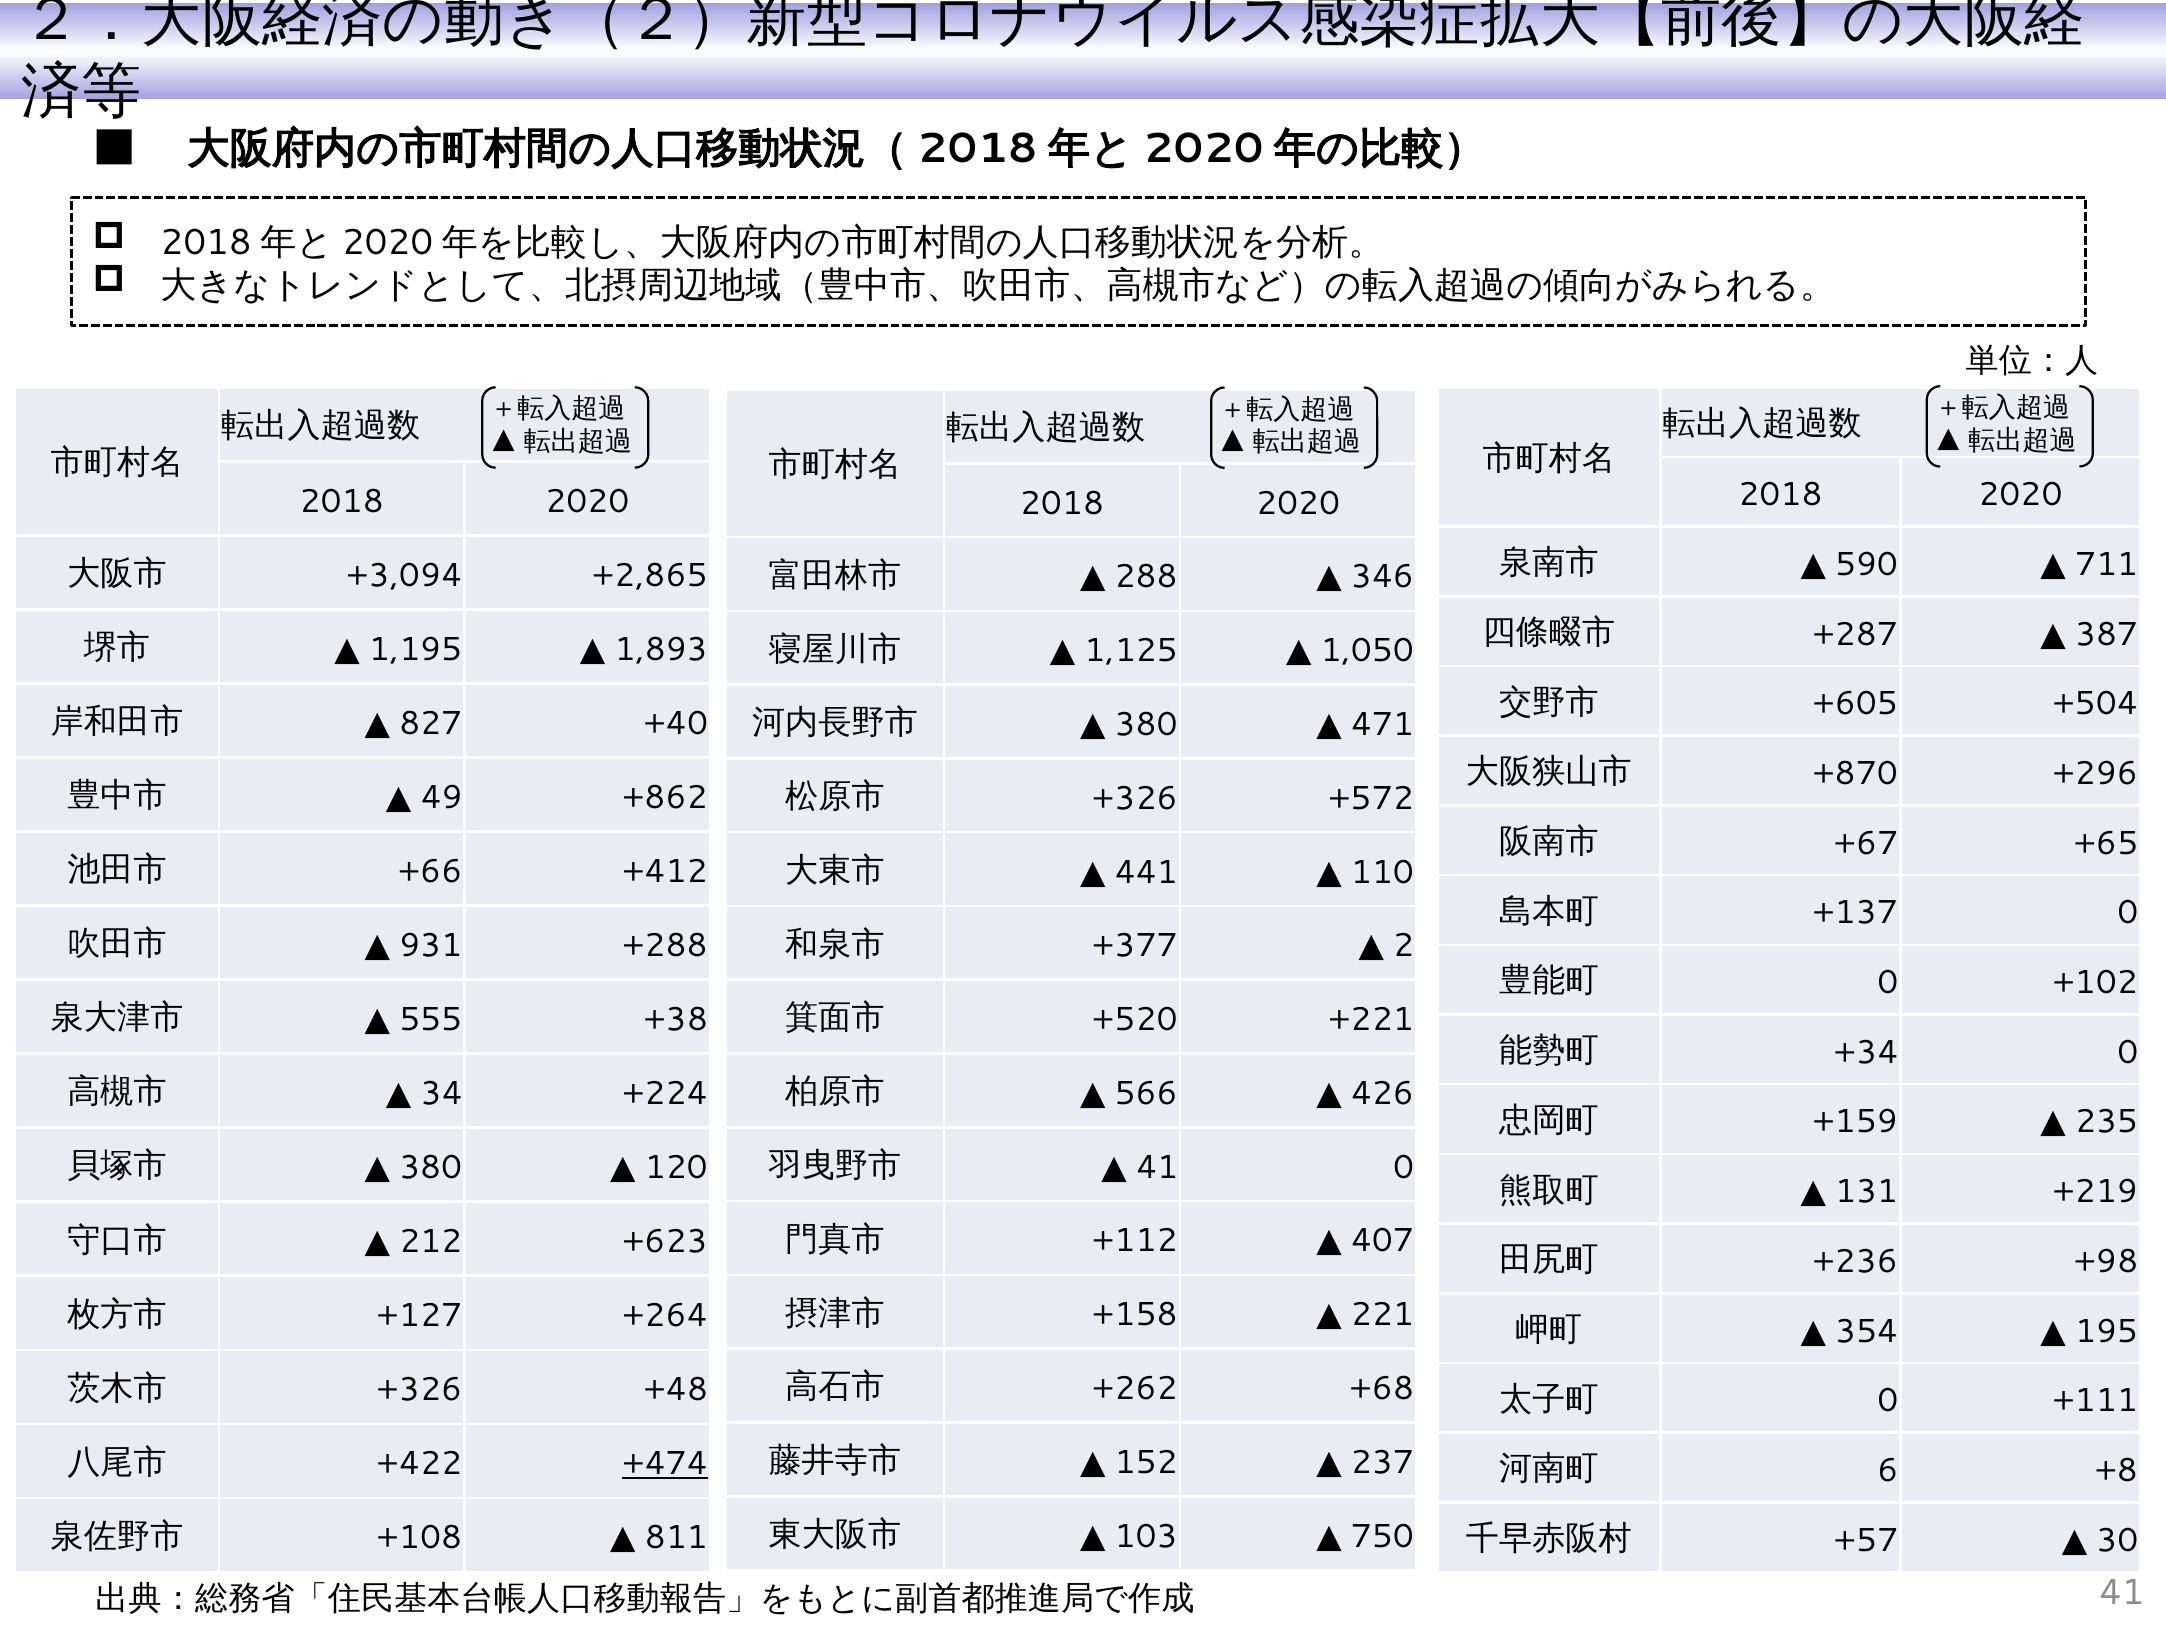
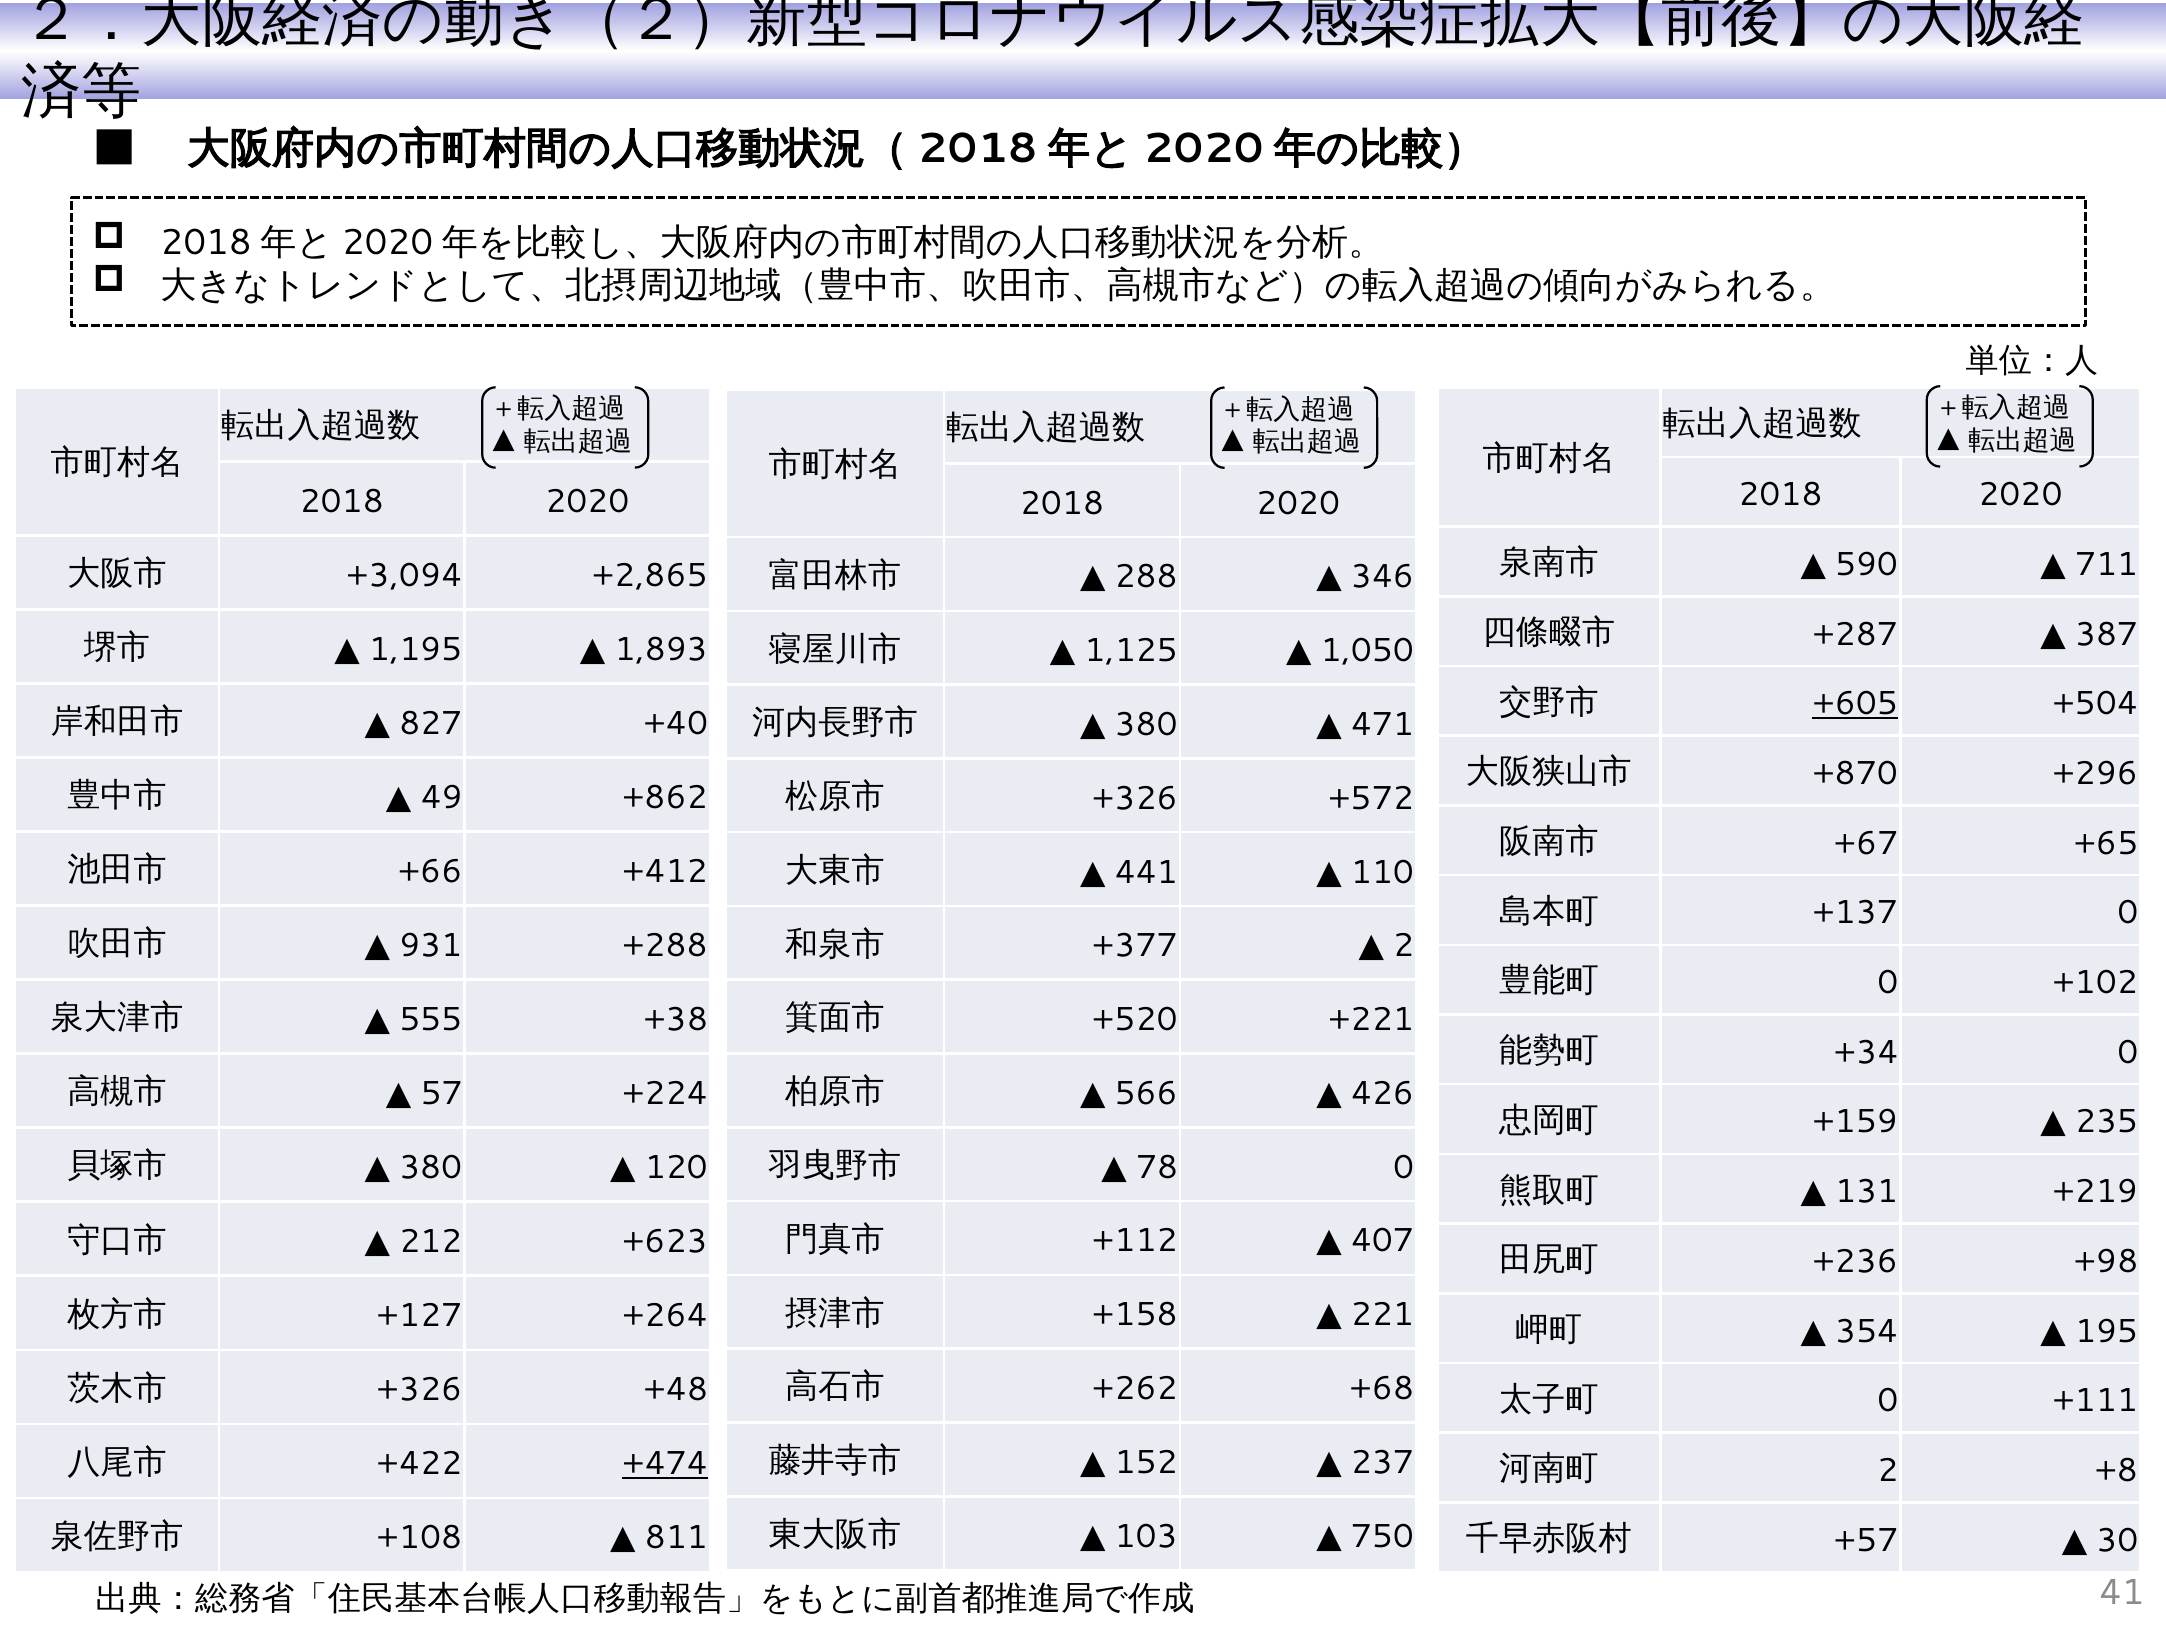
+605 underline: none -> present
34: 34 -> 57
41 at (1157, 1167): 41 -> 78
6 at (1888, 1470): 6 -> 2
